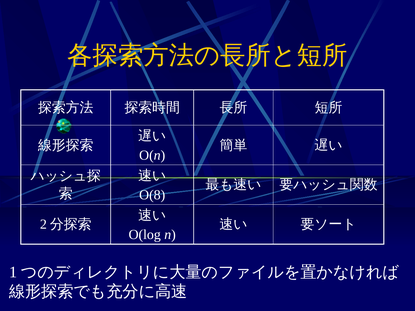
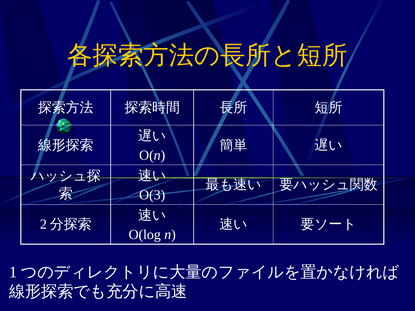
O(8: O(8 -> O(3
